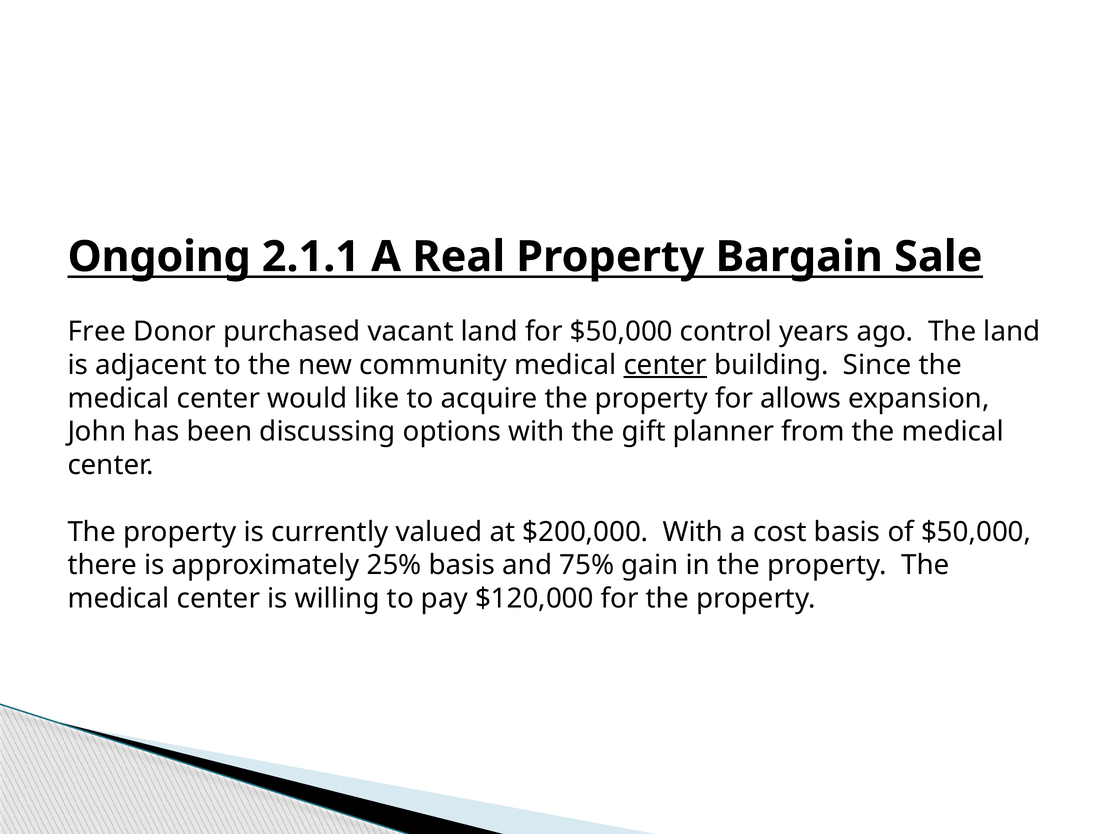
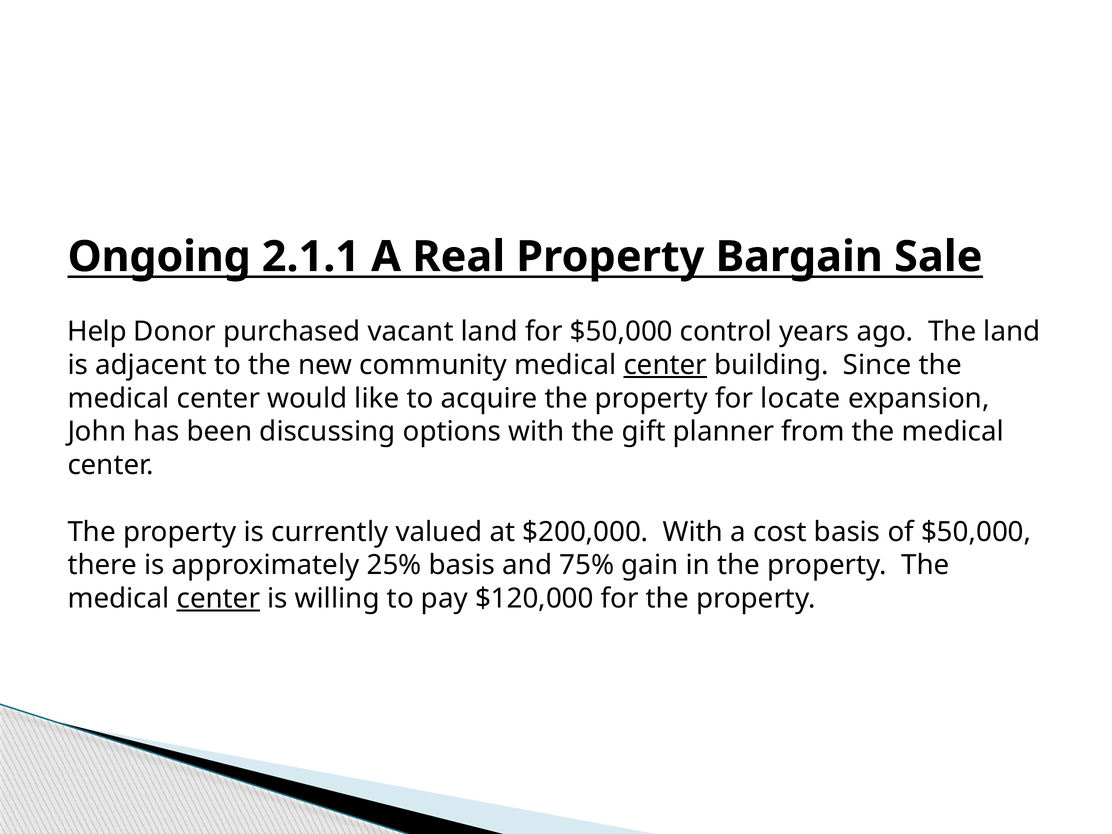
Free: Free -> Help
allows: allows -> locate
center at (218, 599) underline: none -> present
